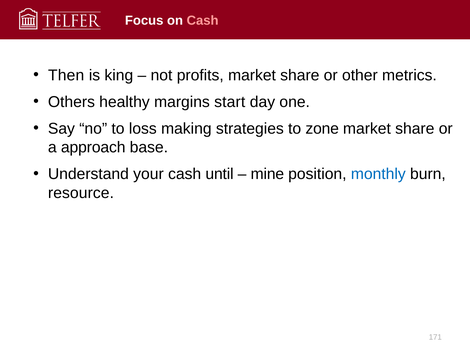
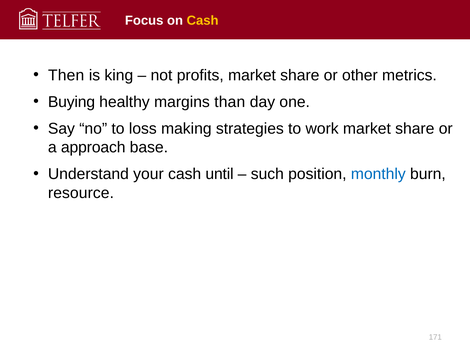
Cash at (203, 21) colour: pink -> yellow
Others: Others -> Buying
start: start -> than
zone: zone -> work
mine: mine -> such
